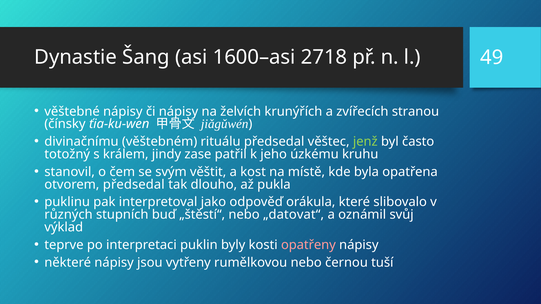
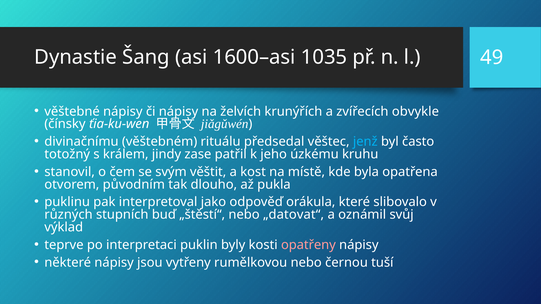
2718: 2718 -> 1035
stranou: stranou -> obvykle
jenž colour: light green -> light blue
otvorem předsedal: předsedal -> původním
